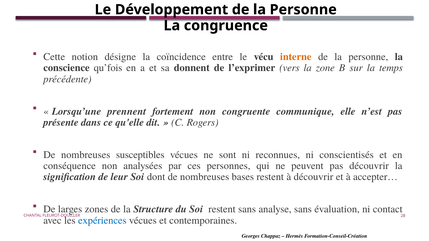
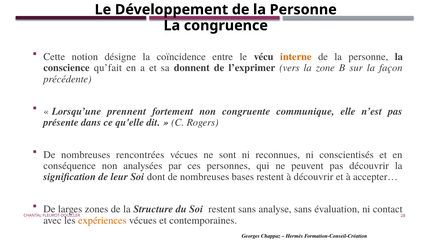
qu’fois: qu’fois -> qu’fait
temps: temps -> façon
susceptibles: susceptibles -> rencontrées
expériences colour: blue -> orange
